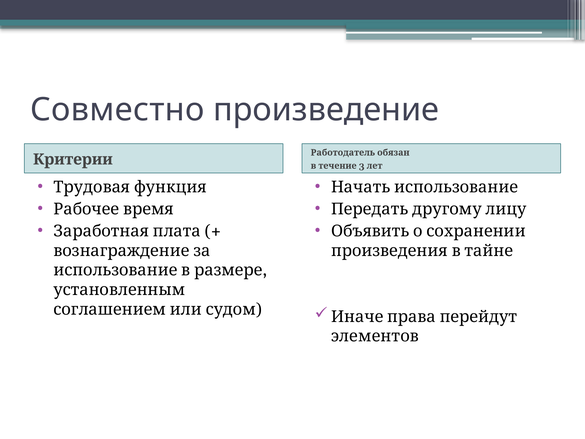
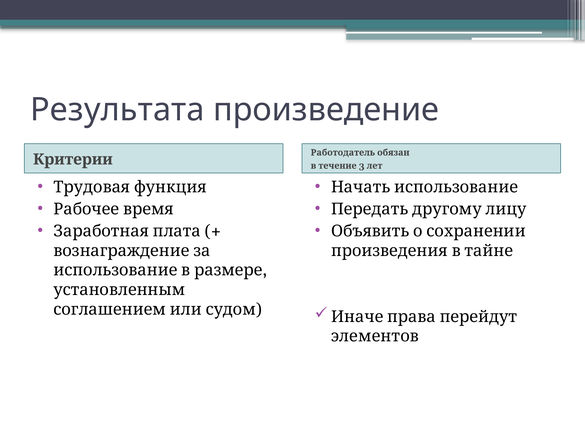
Совместно: Совместно -> Результата
